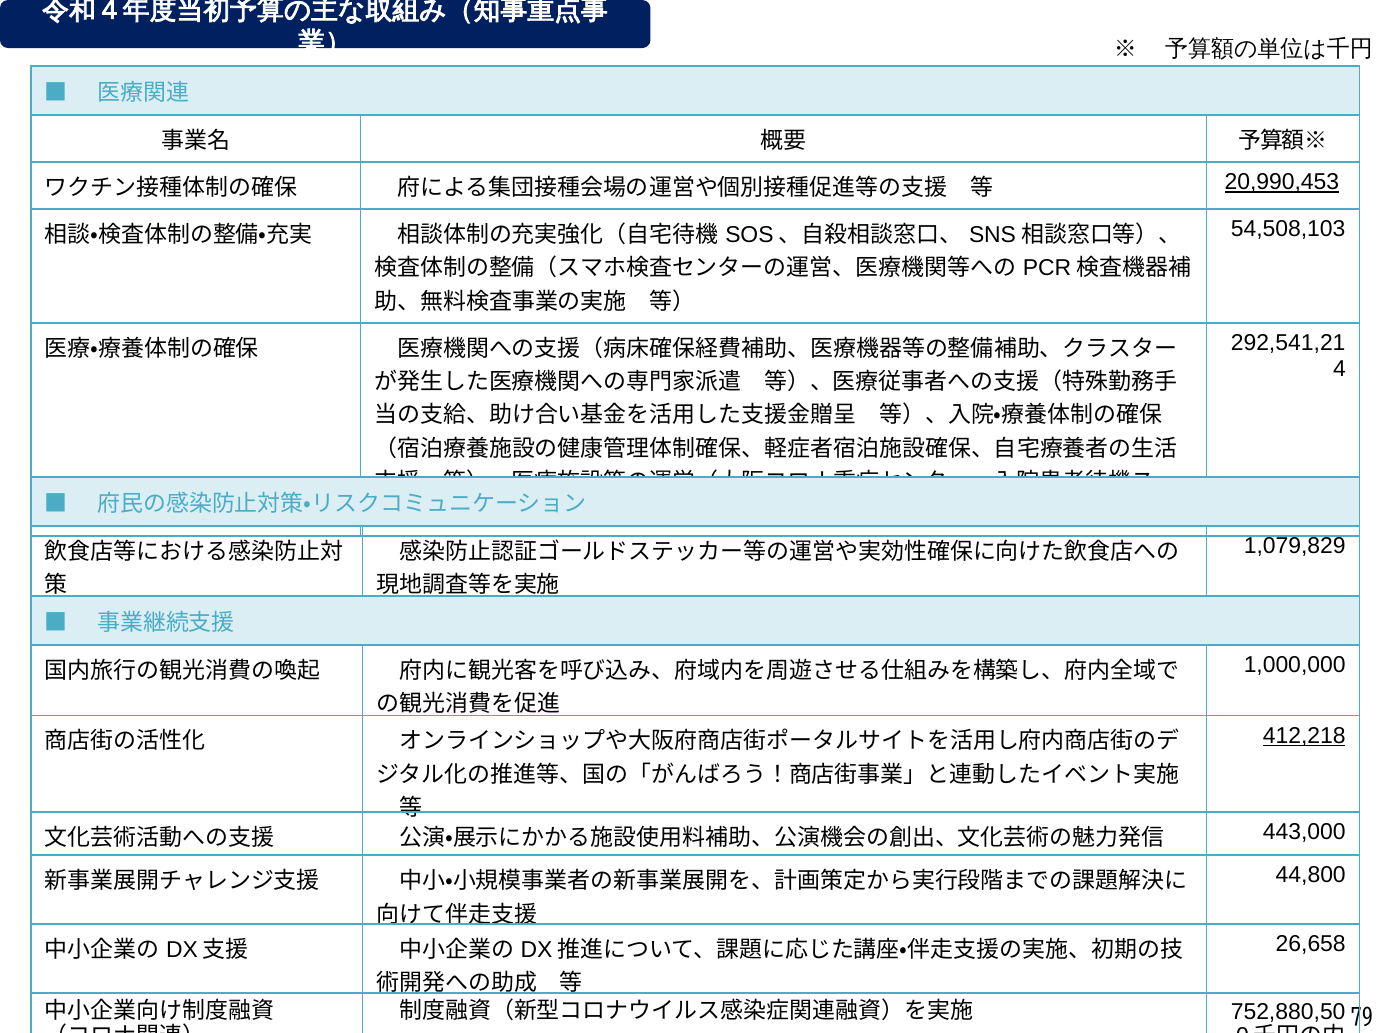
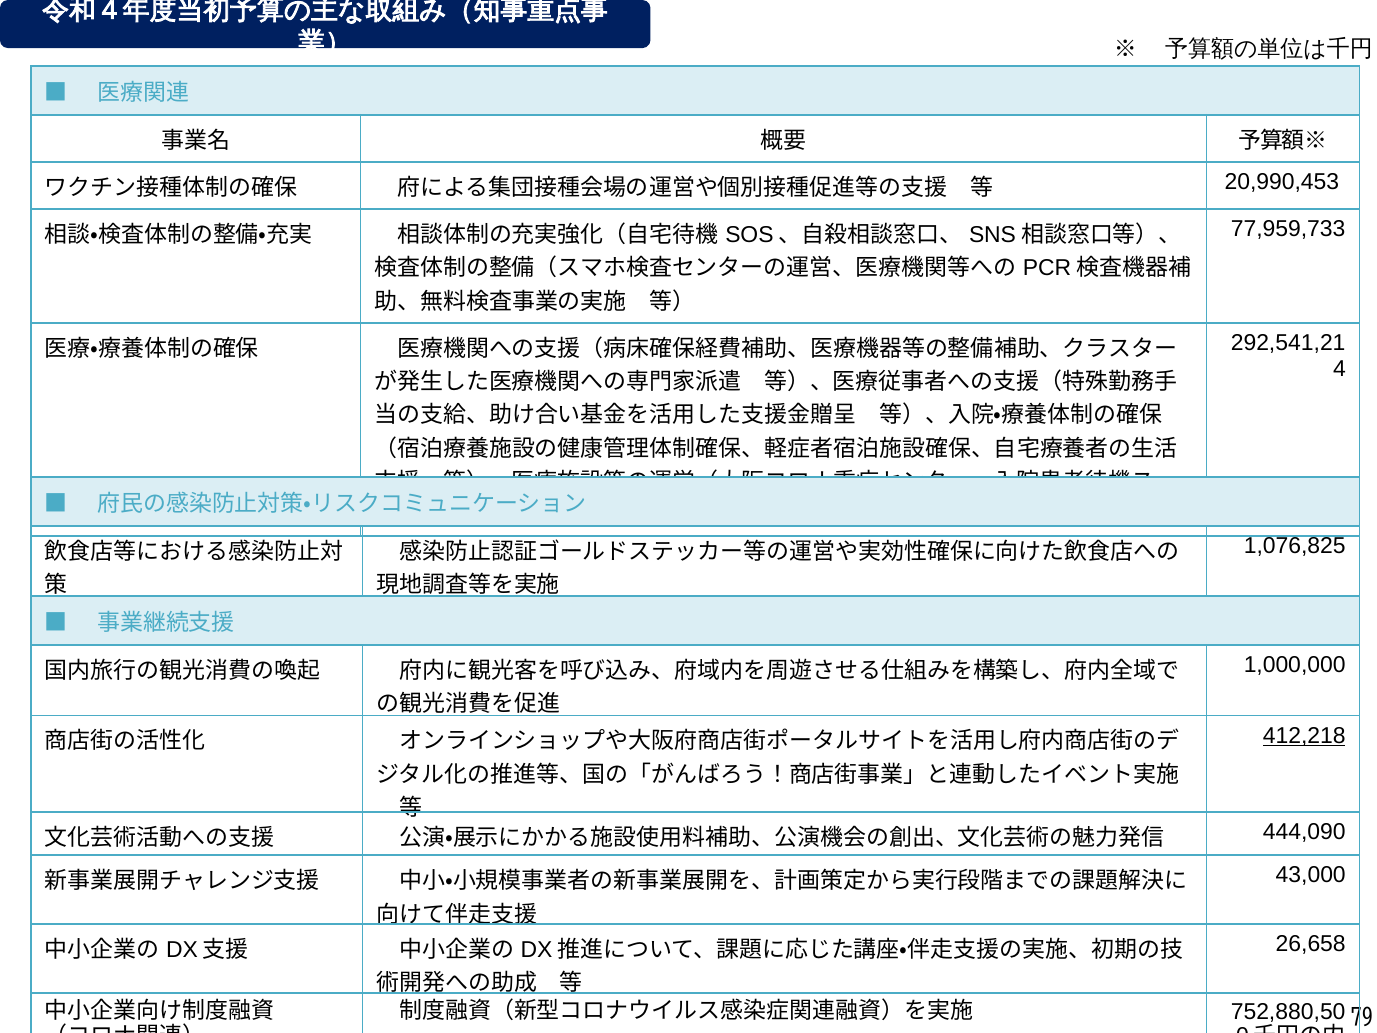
20,990,453 underline: present -> none
54,508,103: 54,508,103 -> 77,959,733
1,079,829: 1,079,829 -> 1,076,825
443,000: 443,000 -> 444,090
44,800: 44,800 -> 43,000
